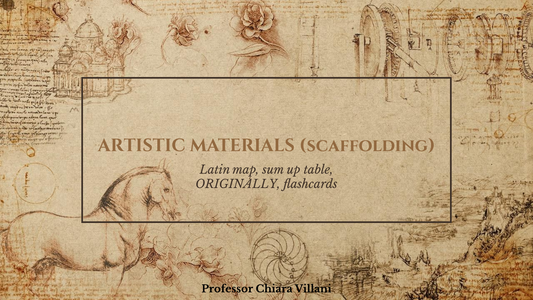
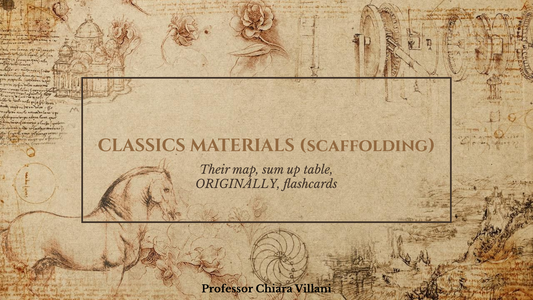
ARTISTIC: ARTISTIC -> CLASSICS
Latin: Latin -> Their
